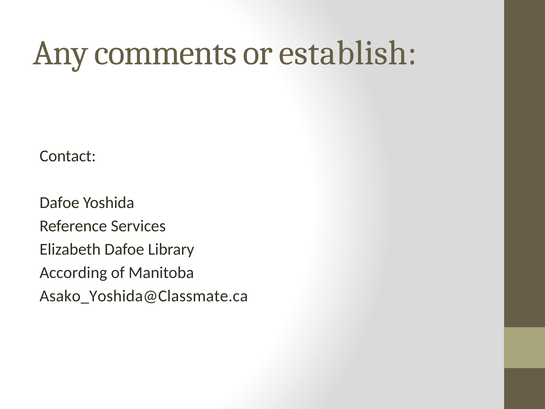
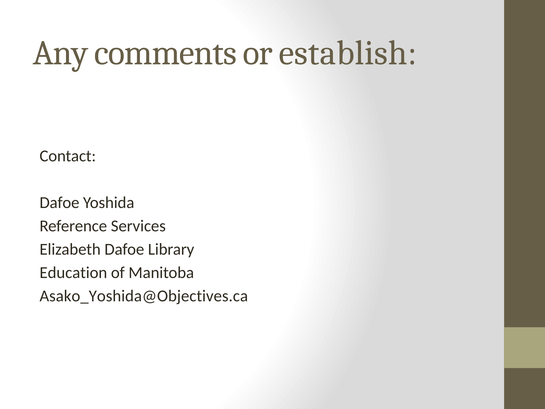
According: According -> Education
Asako_Yoshida@Classmate.ca: Asako_Yoshida@Classmate.ca -> Asako_Yoshida@Objectives.ca
